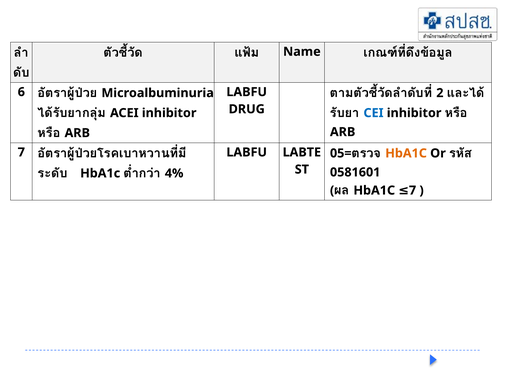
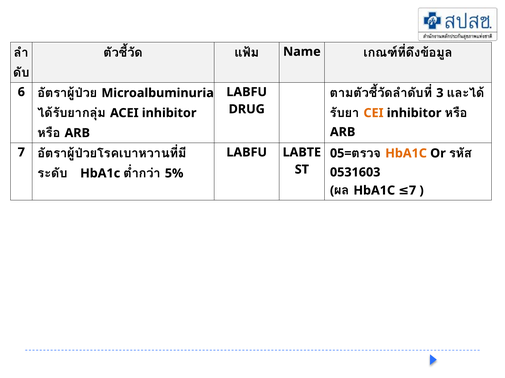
2: 2 -> 3
CEI colour: blue -> orange
0581601: 0581601 -> 0531603
4%: 4% -> 5%
